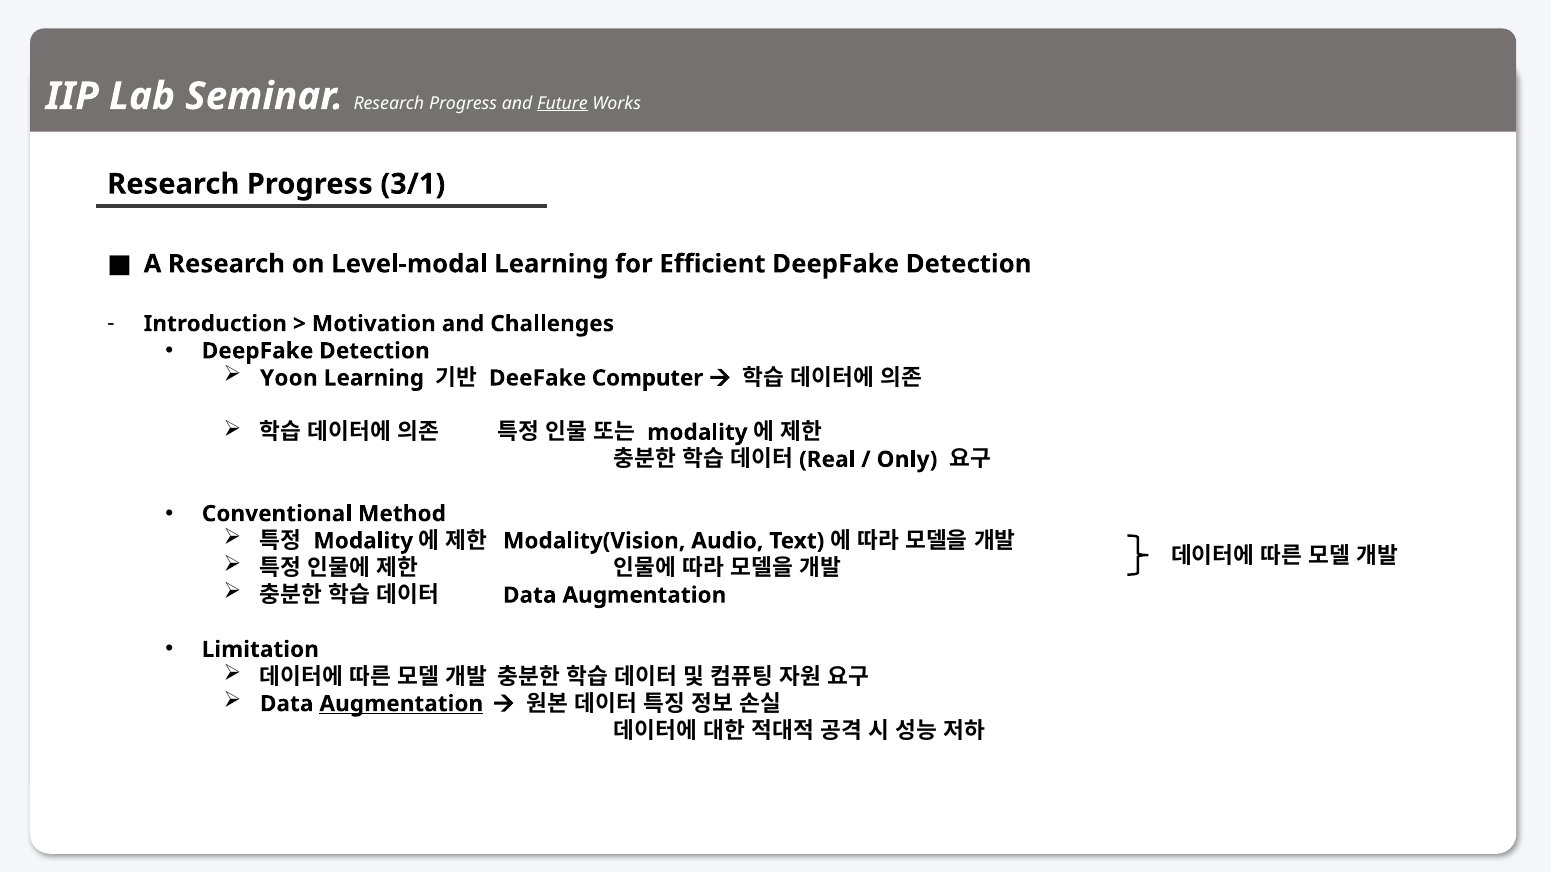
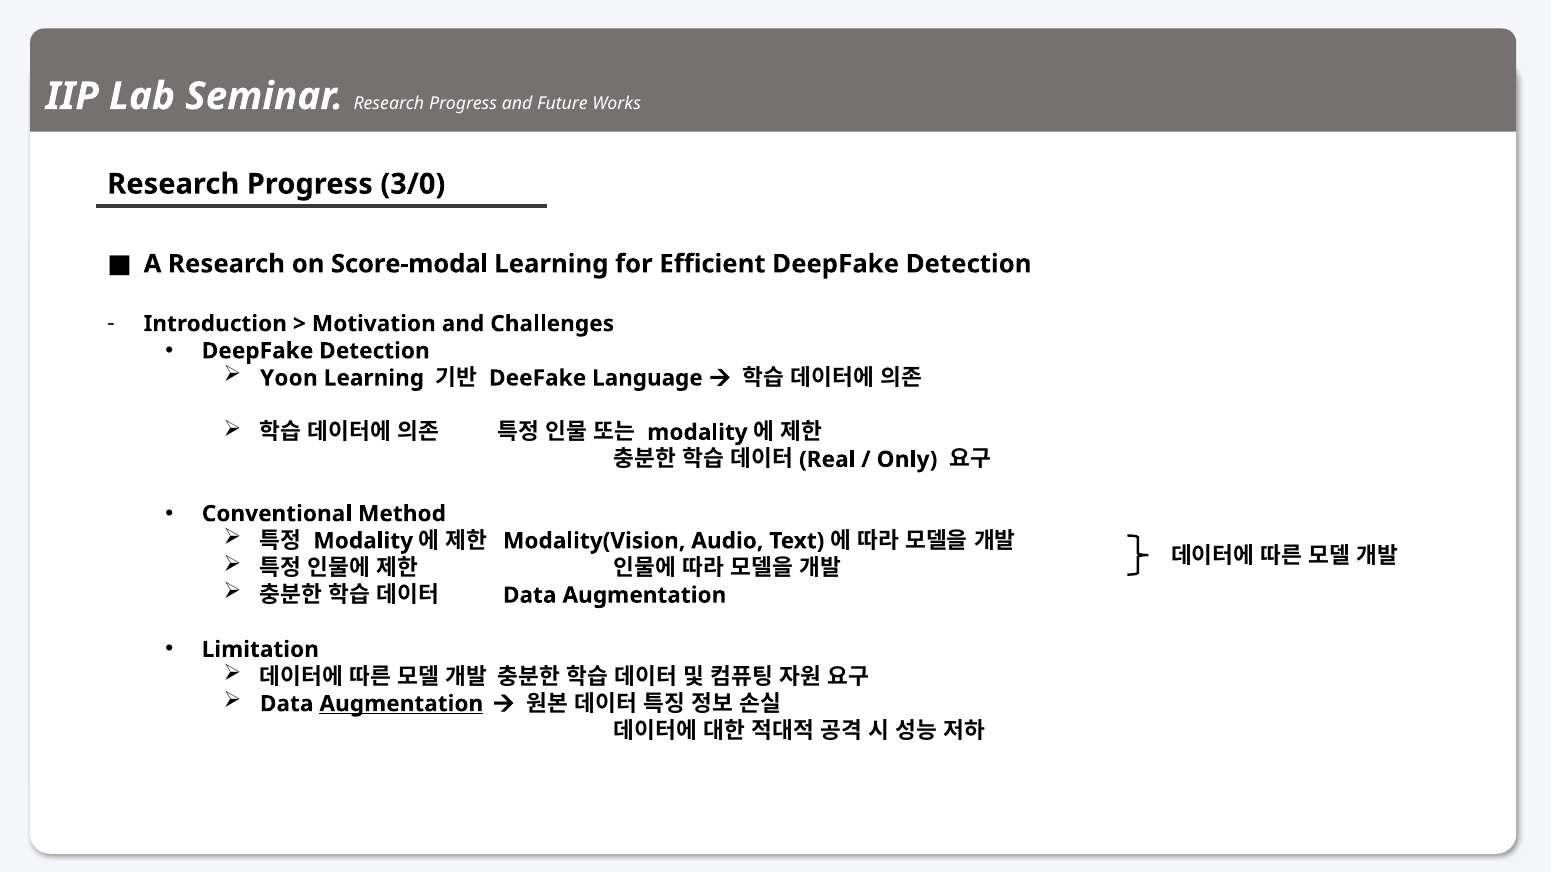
Future underline: present -> none
3/1: 3/1 -> 3/0
Level-modal: Level-modal -> Score-modal
Computer: Computer -> Language
